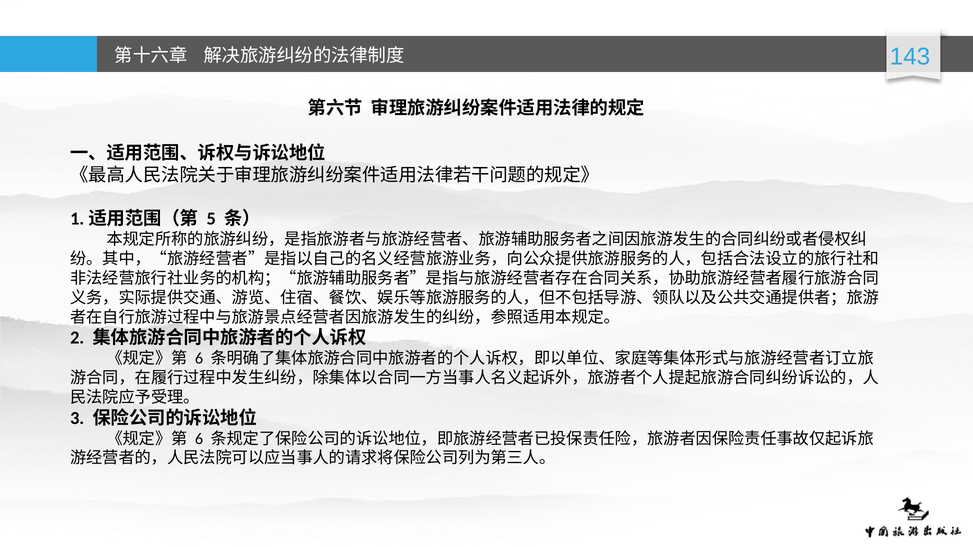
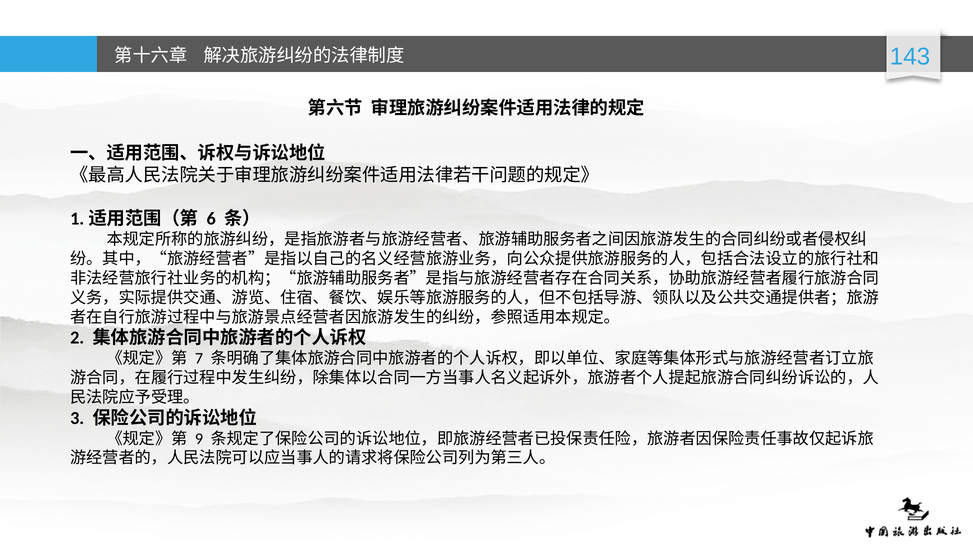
5: 5 -> 6
6 at (199, 359): 6 -> 7
6 at (199, 439): 6 -> 9
